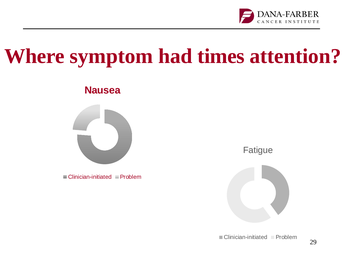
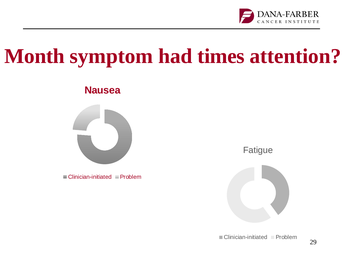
Where: Where -> Month
